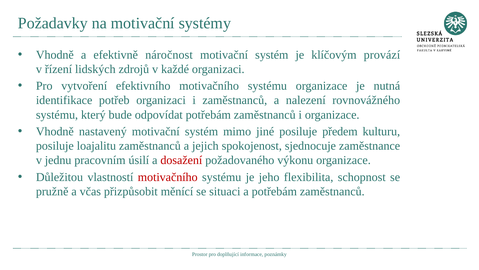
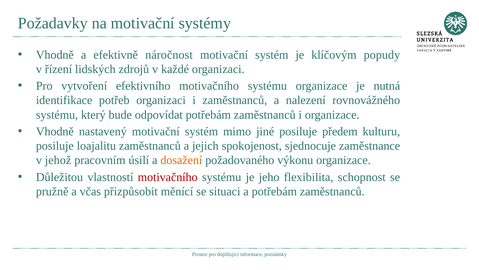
provází: provází -> popudy
jednu: jednu -> jehož
dosažení colour: red -> orange
